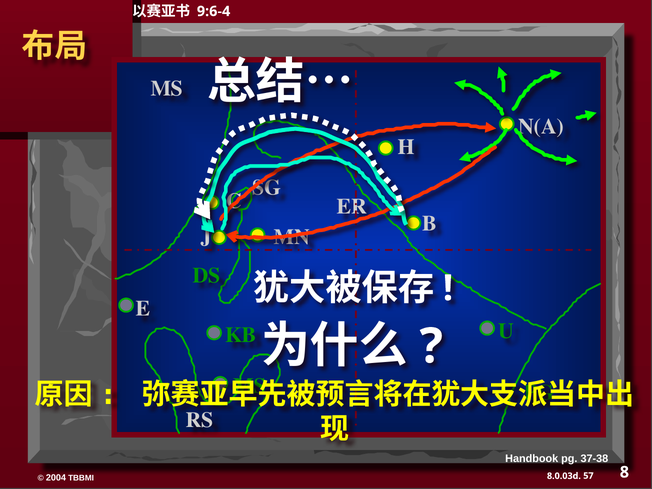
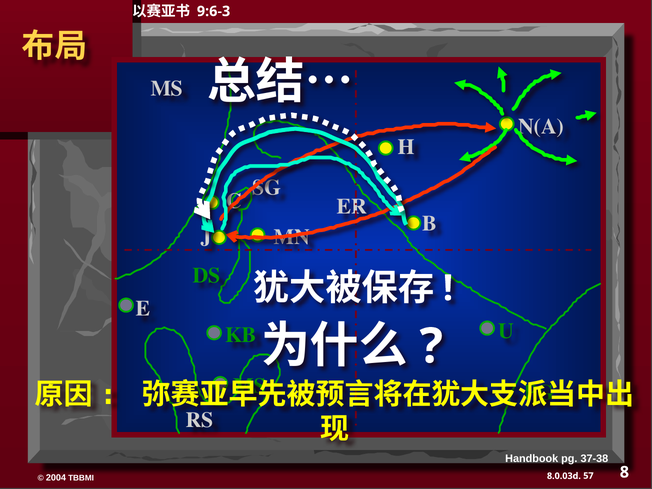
9:6-4: 9:6-4 -> 9:6-3
